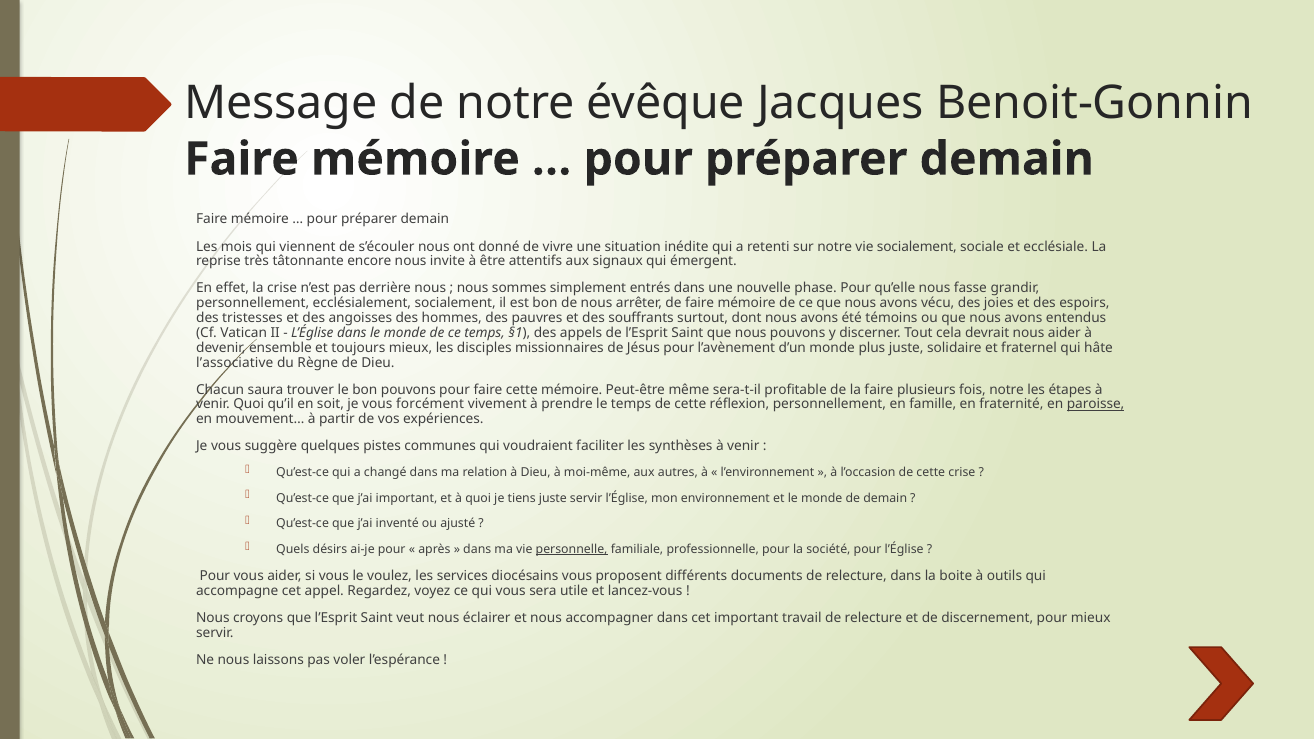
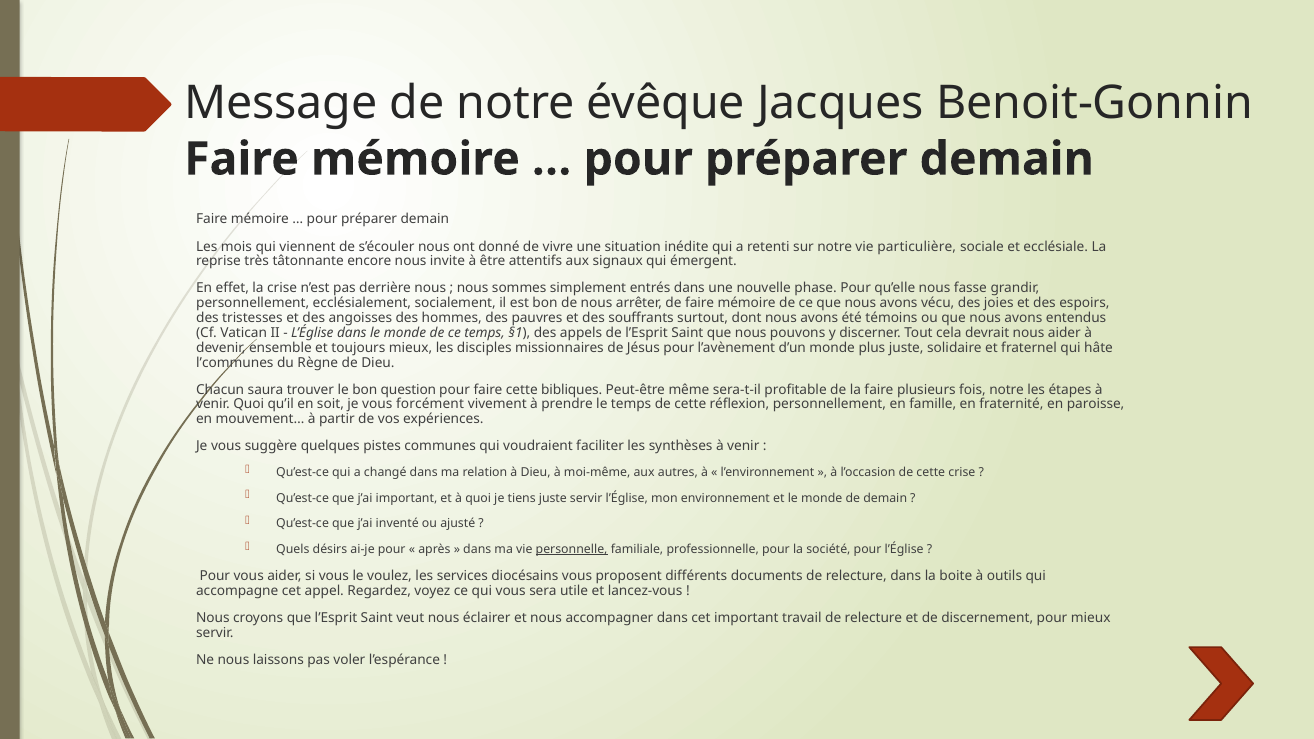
vie socialement: socialement -> particulière
l’associative: l’associative -> l’communes
bon pouvons: pouvons -> question
cette mémoire: mémoire -> bibliques
paroisse underline: present -> none
